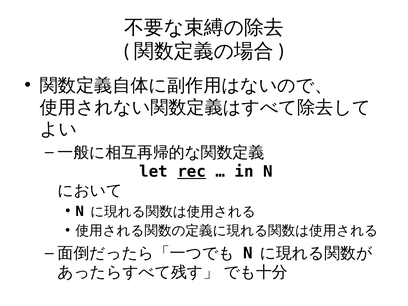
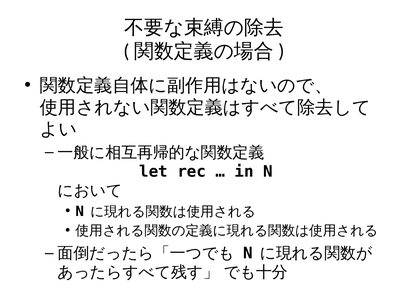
rec underline: present -> none
